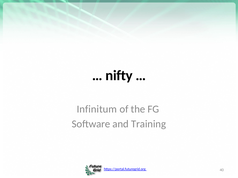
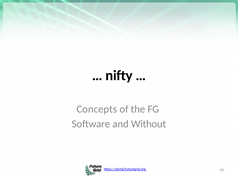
Infinitum: Infinitum -> Concepts
Training: Training -> Without
